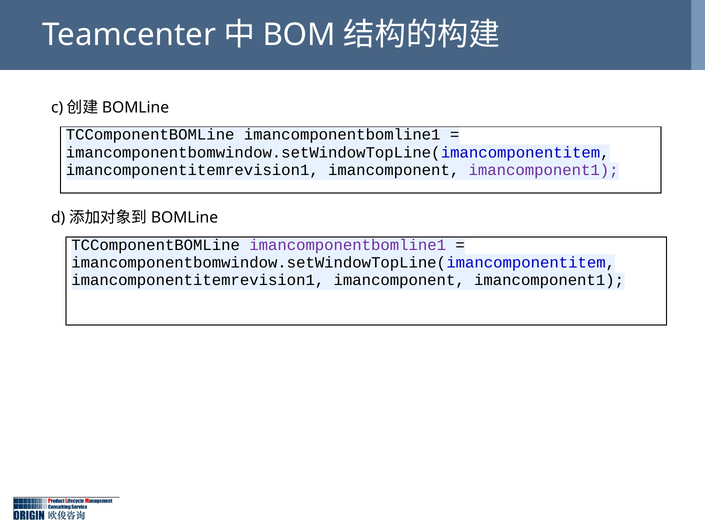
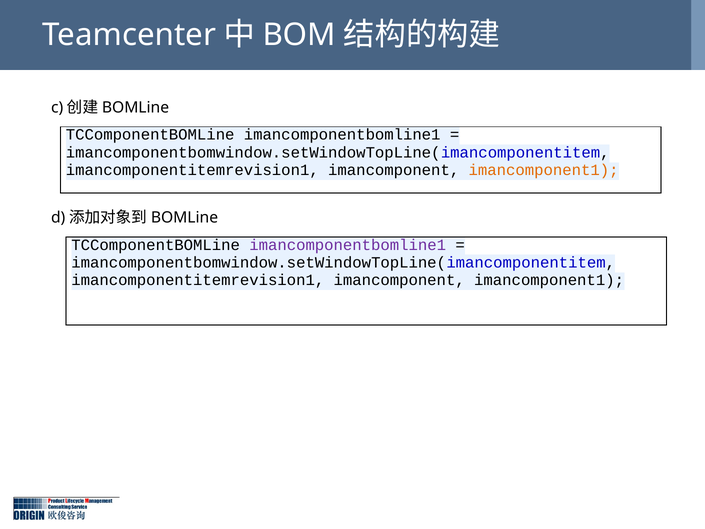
imancomponent1 at (544, 170) colour: purple -> orange
